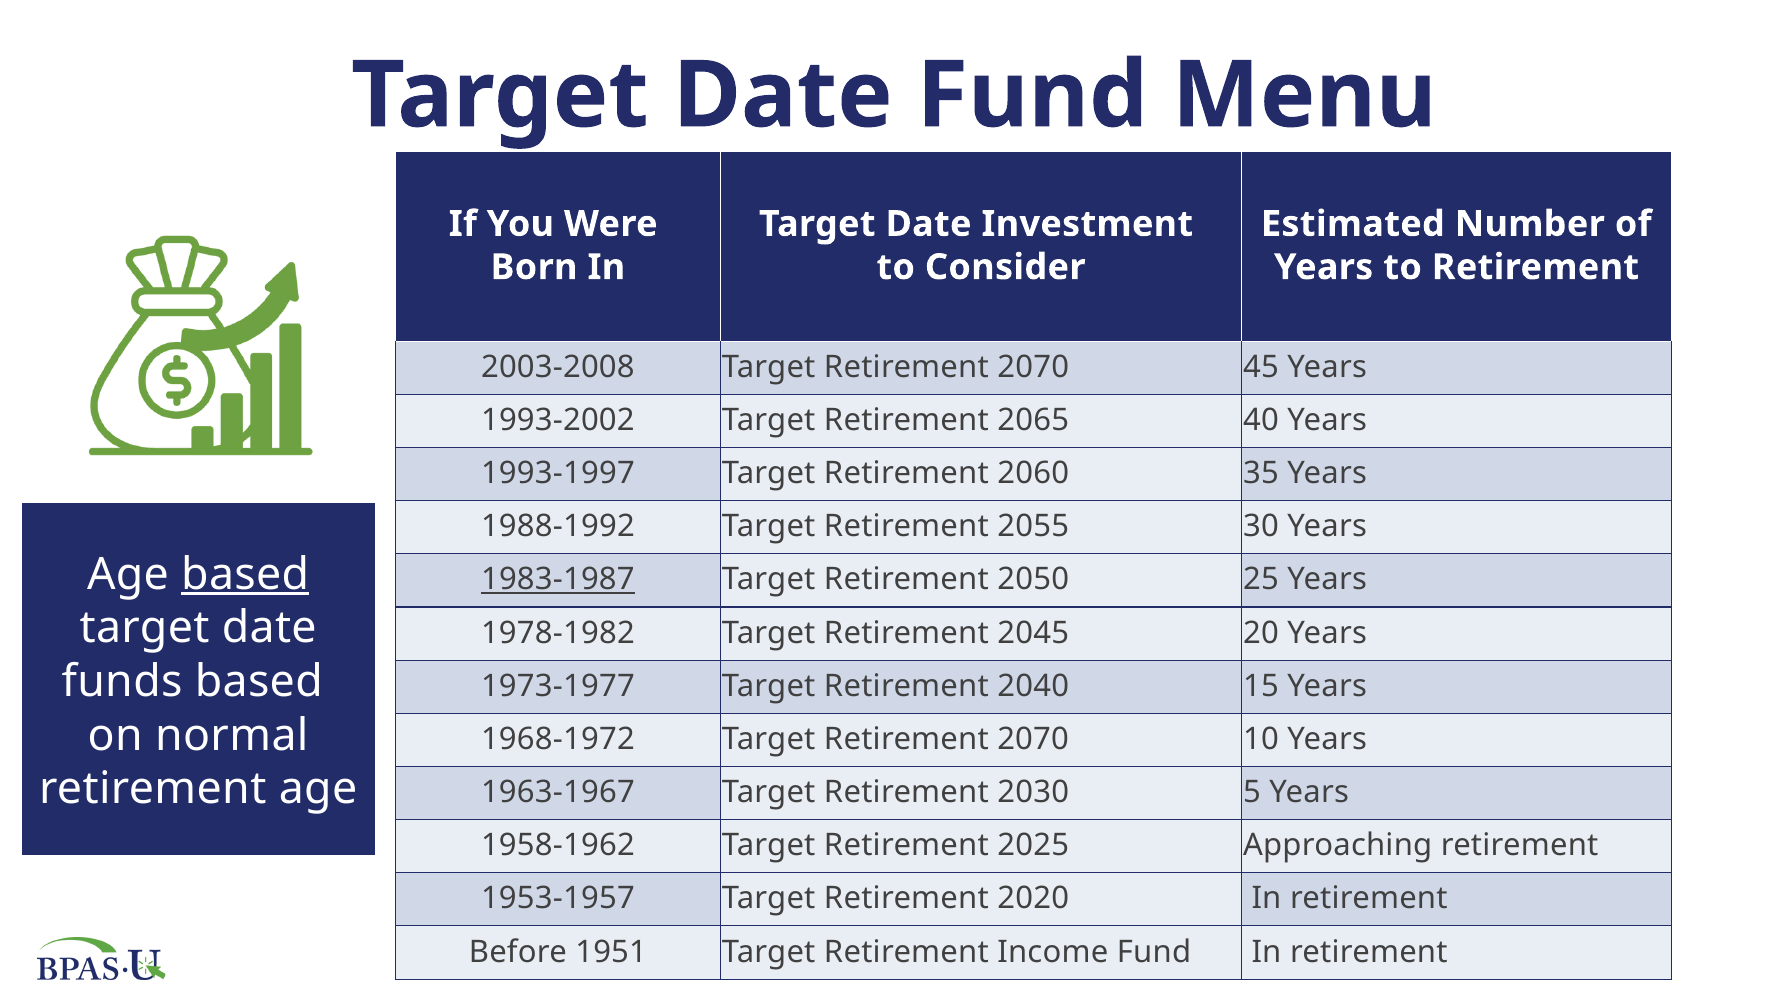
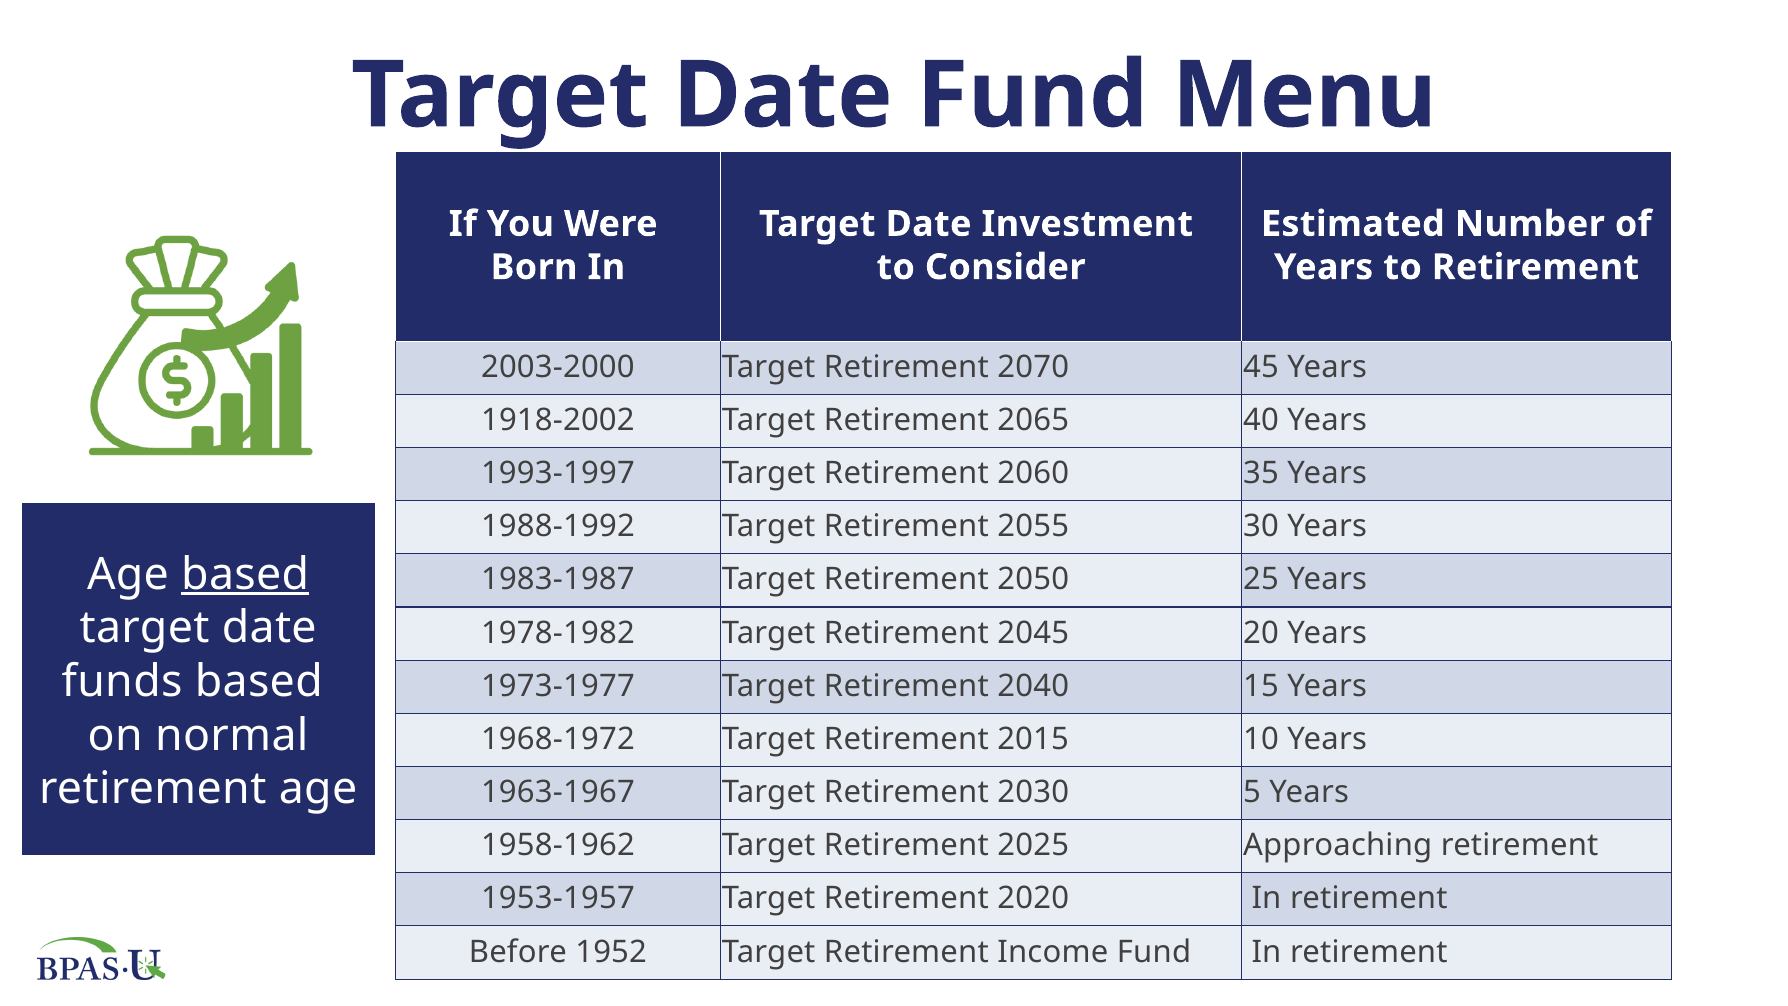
2003-2008: 2003-2008 -> 2003-2000
1993-2002: 1993-2002 -> 1918-2002
1983-1987 underline: present -> none
1968-1972 Target Retirement 2070: 2070 -> 2015
1951: 1951 -> 1952
